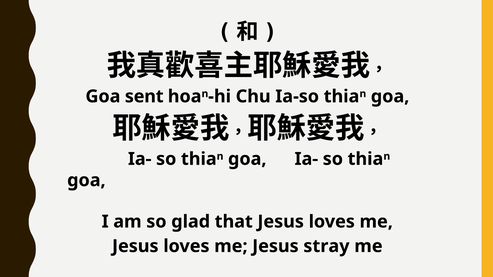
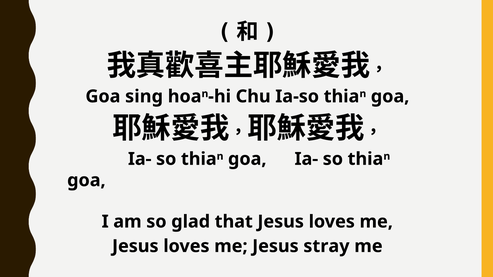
sent: sent -> sing
